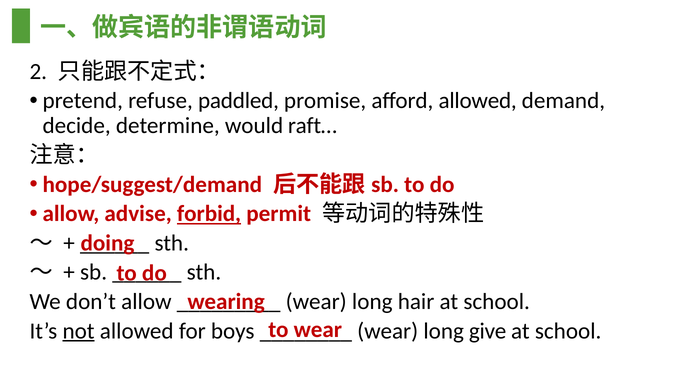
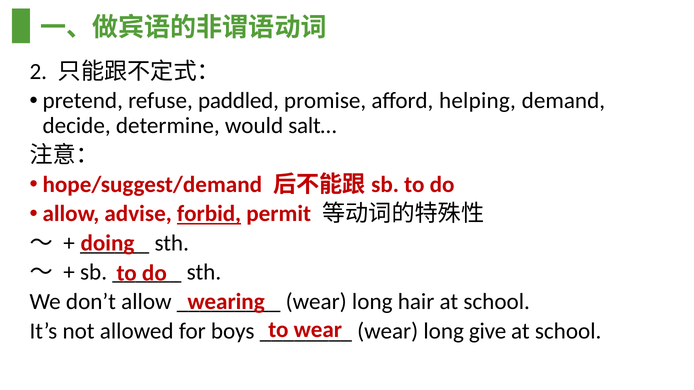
afford allowed: allowed -> helping
raft…: raft… -> salt…
not underline: present -> none
